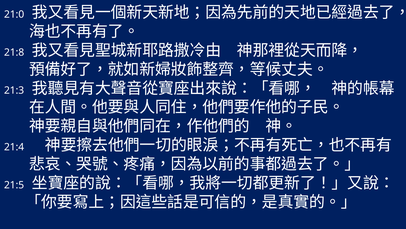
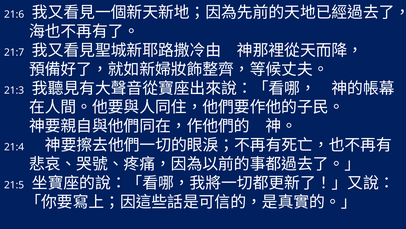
21:0: 21:0 -> 21:6
21:8: 21:8 -> 21:7
